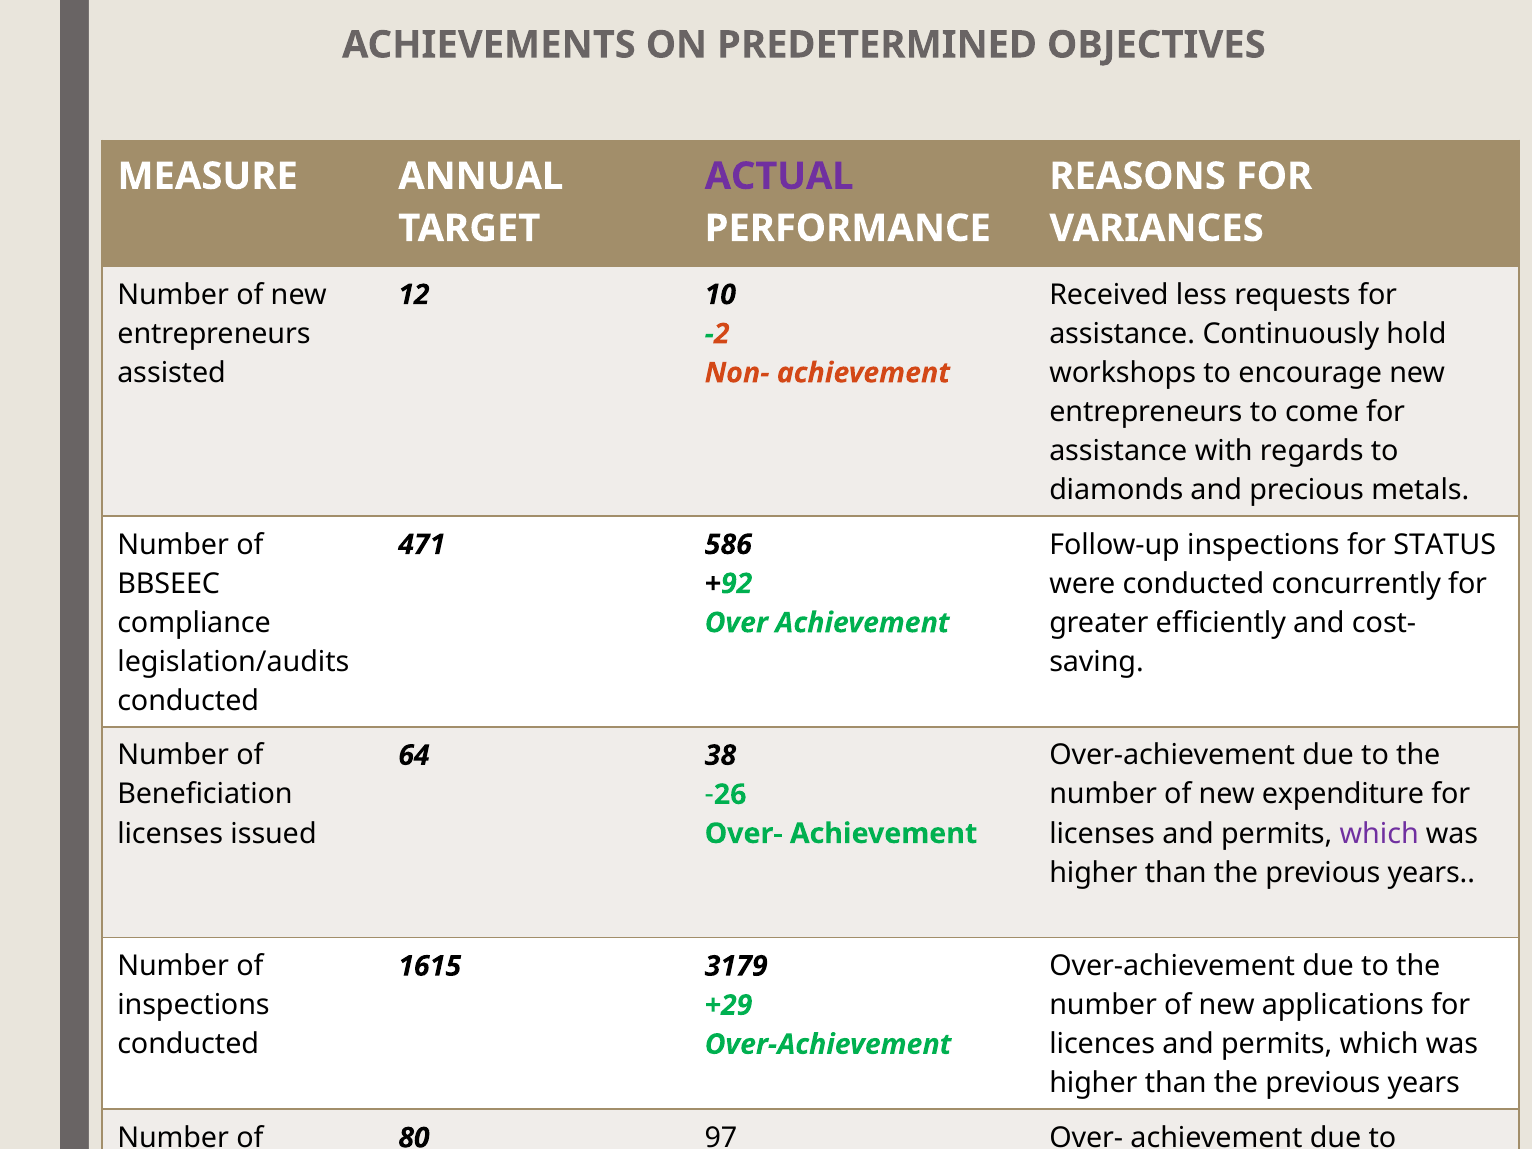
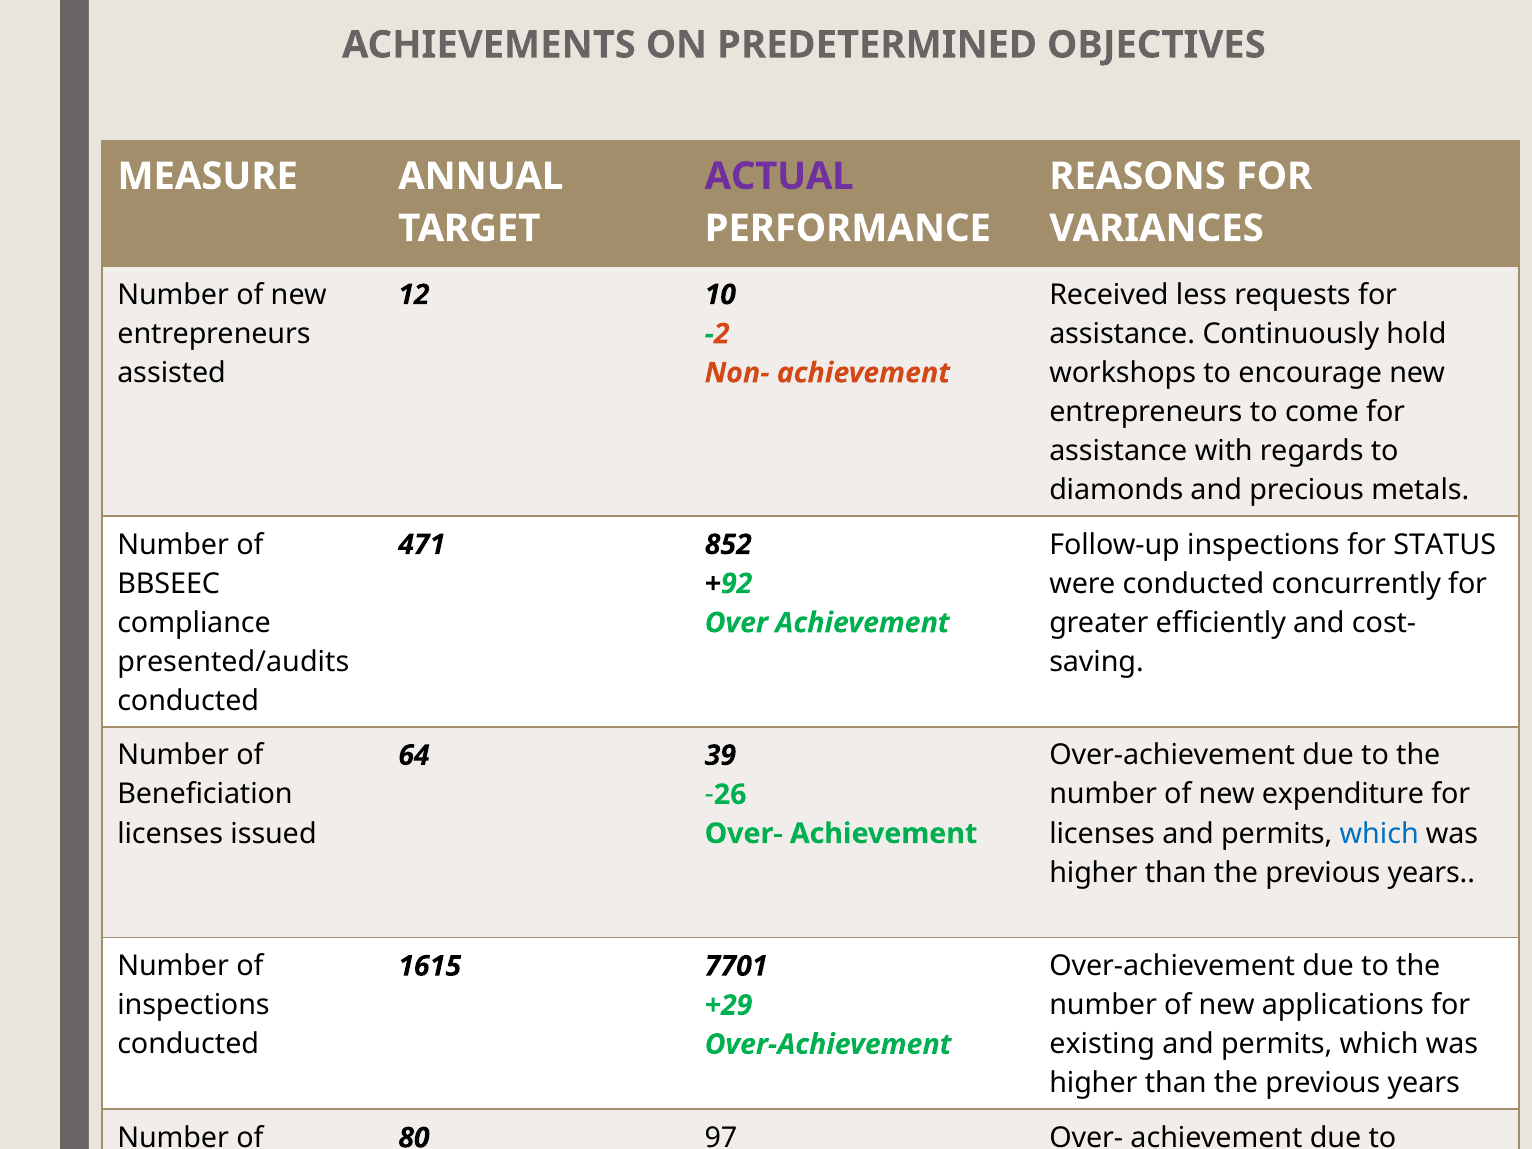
586: 586 -> 852
legislation/audits: legislation/audits -> presented/audits
38: 38 -> 39
which at (1379, 834) colour: purple -> blue
3179: 3179 -> 7701
licences: licences -> existing
